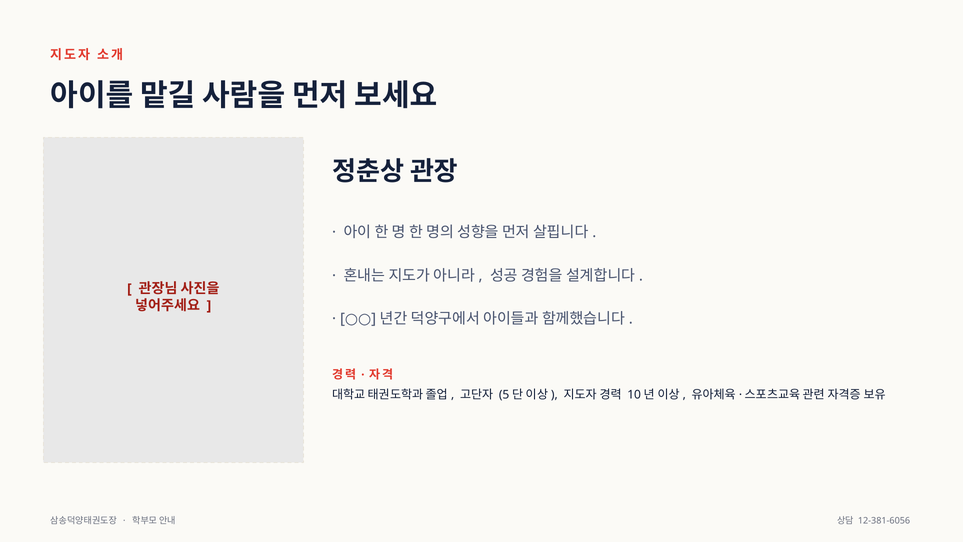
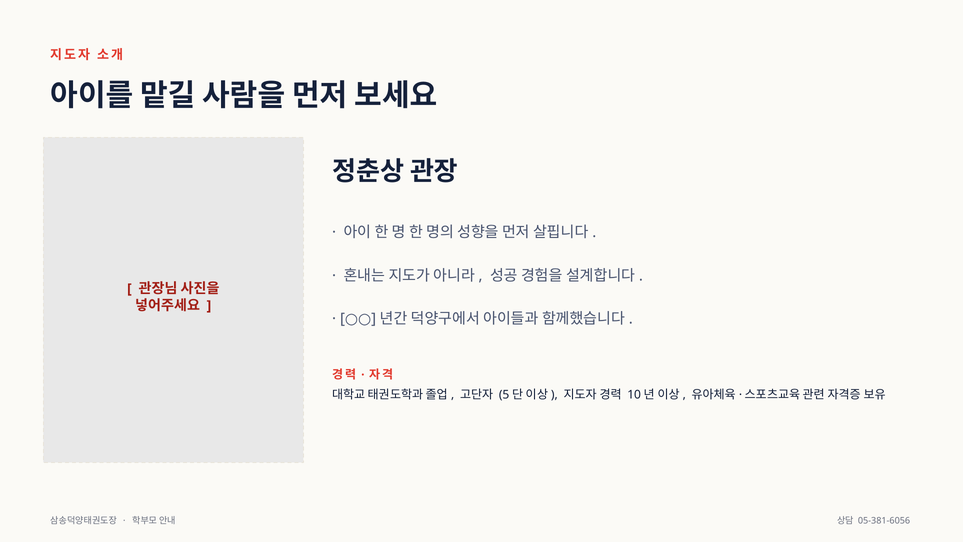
12-381-6056: 12-381-6056 -> 05-381-6056
